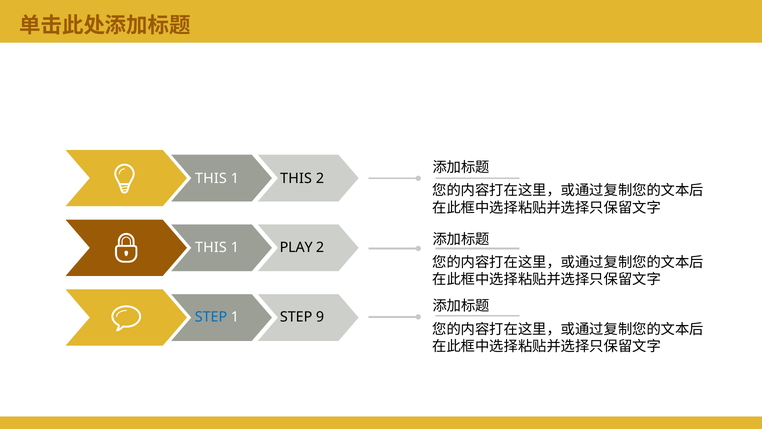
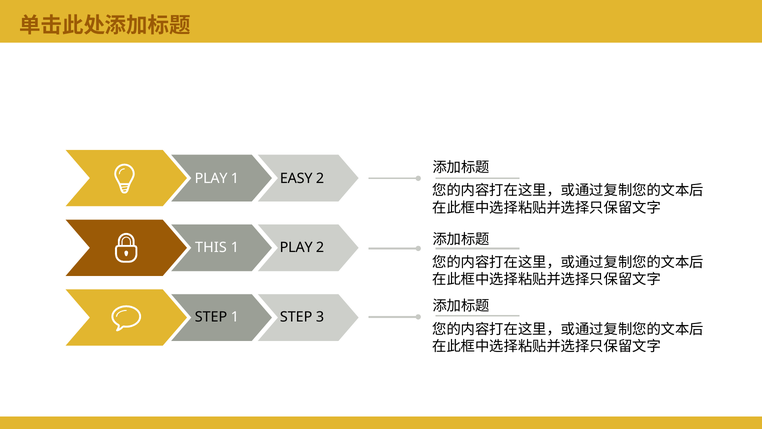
THIS at (211, 178): THIS -> PLAY
1 THIS: THIS -> EASY
STEP at (211, 317) colour: blue -> black
9: 9 -> 3
